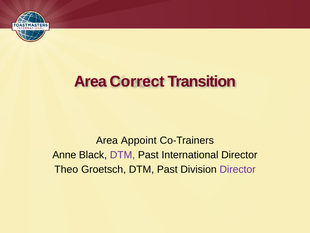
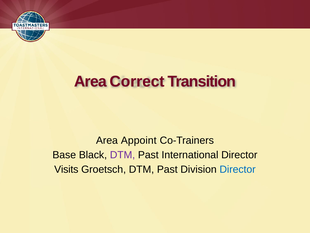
Anne: Anne -> Base
Theo: Theo -> Visits
Director at (238, 169) colour: purple -> blue
